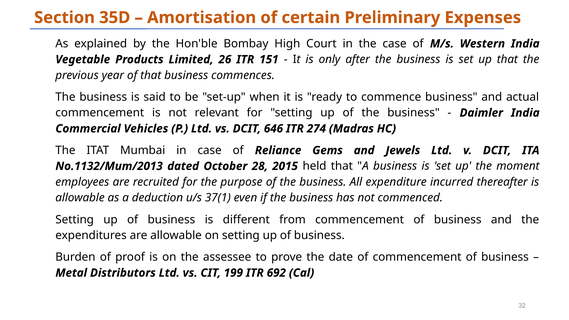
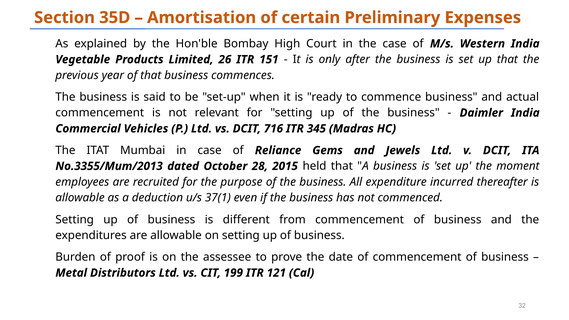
646: 646 -> 716
274: 274 -> 345
No.1132/Mum/2013: No.1132/Mum/2013 -> No.3355/Mum/2013
692: 692 -> 121
